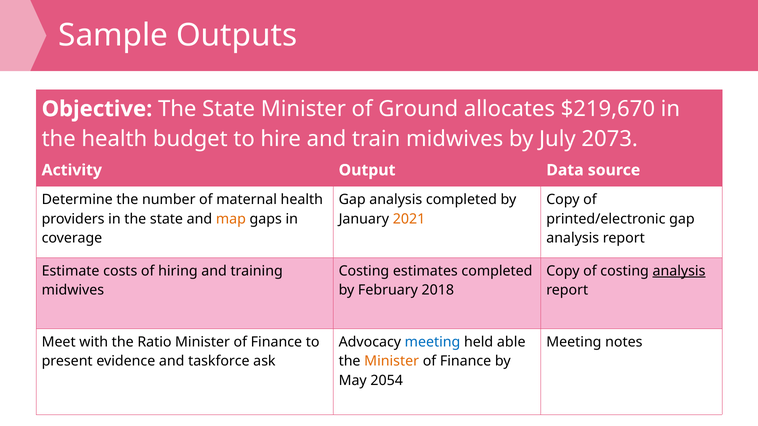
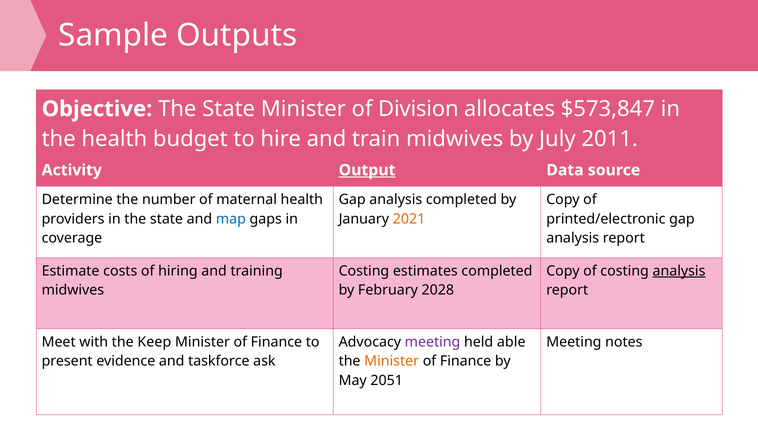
Ground: Ground -> Division
$219,670: $219,670 -> $573,847
2073: 2073 -> 2011
Output underline: none -> present
map colour: orange -> blue
2018: 2018 -> 2028
Ratio: Ratio -> Keep
meeting at (433, 342) colour: blue -> purple
2054: 2054 -> 2051
